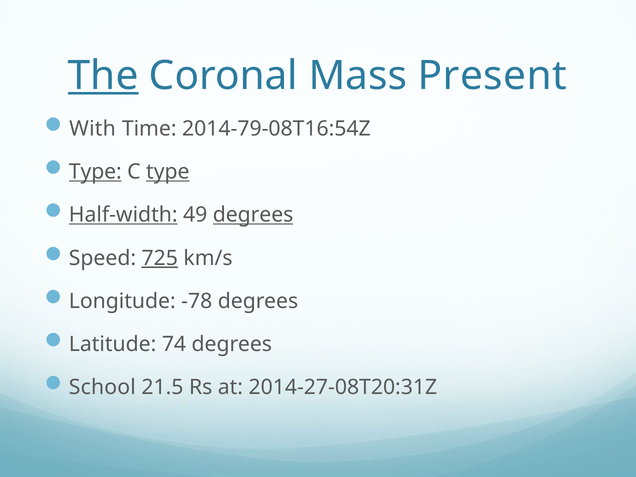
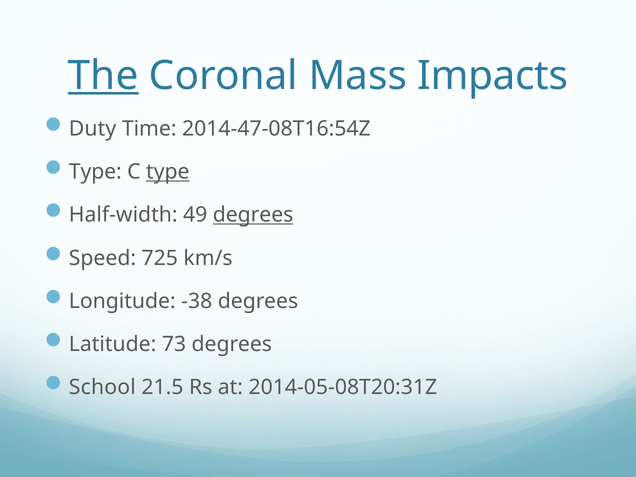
Present: Present -> Impacts
With: With -> Duty
2014-79-08T16:54Z: 2014-79-08T16:54Z -> 2014-47-08T16:54Z
Type at (95, 172) underline: present -> none
Half-width underline: present -> none
725 underline: present -> none
-78: -78 -> -38
74: 74 -> 73
2014-27-08T20:31Z: 2014-27-08T20:31Z -> 2014-05-08T20:31Z
